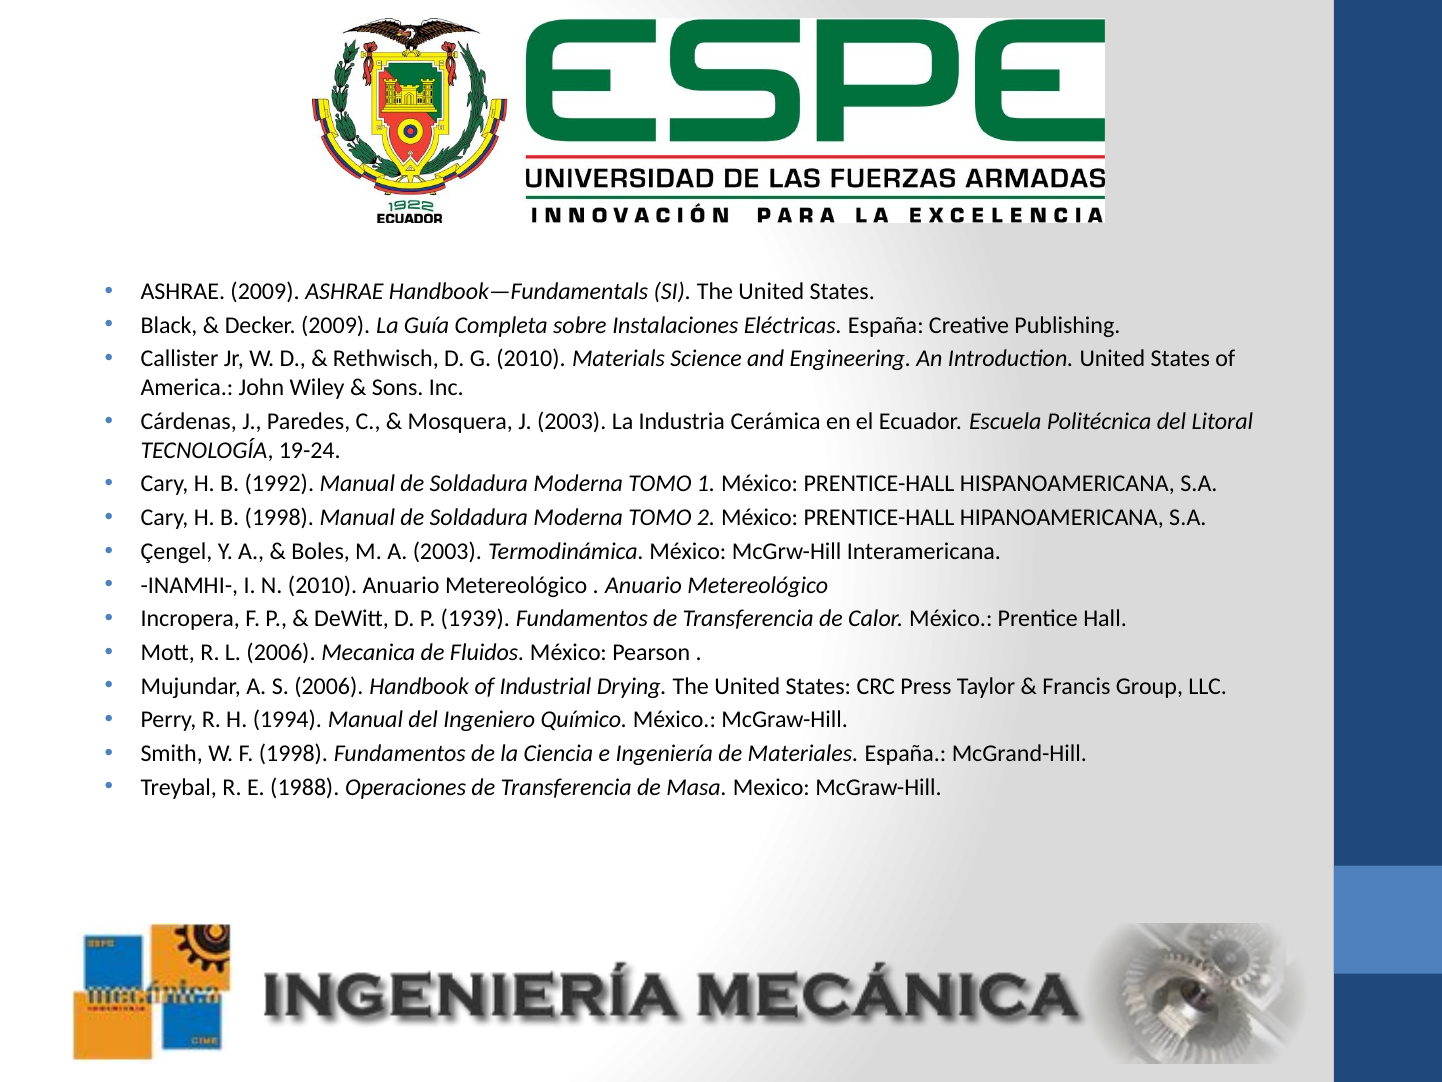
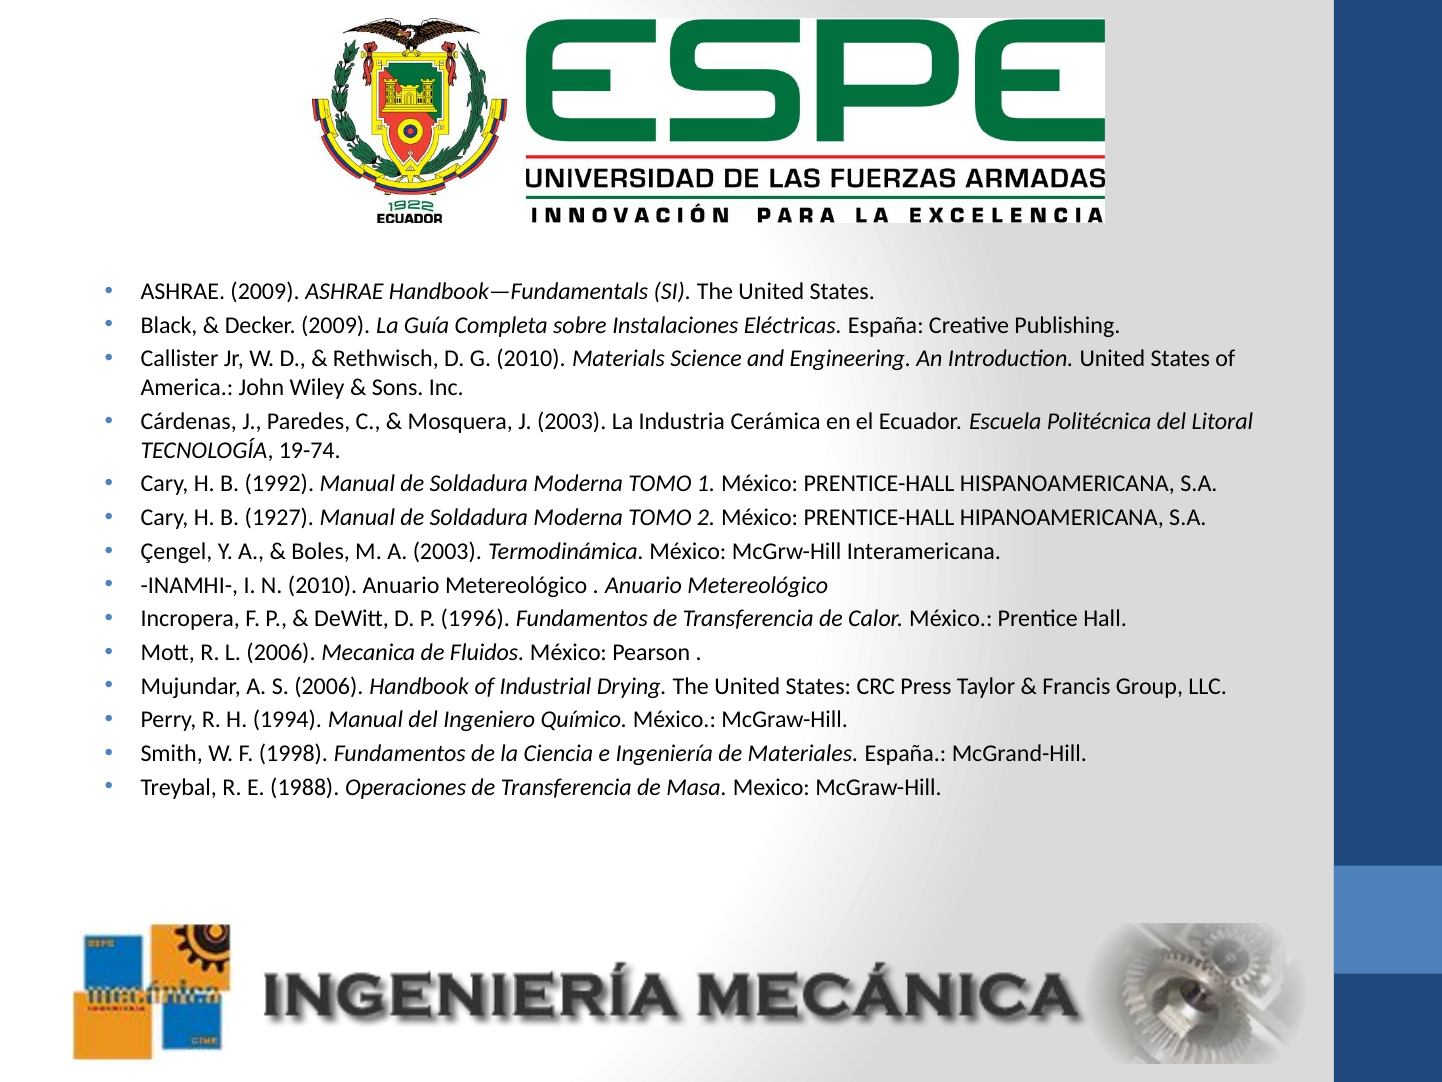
19-24: 19-24 -> 19-74
B 1998: 1998 -> 1927
1939: 1939 -> 1996
